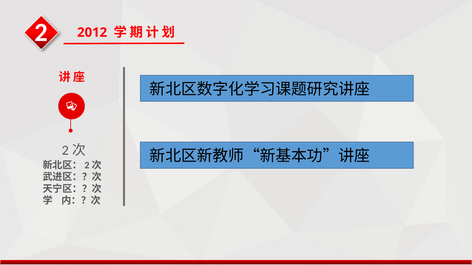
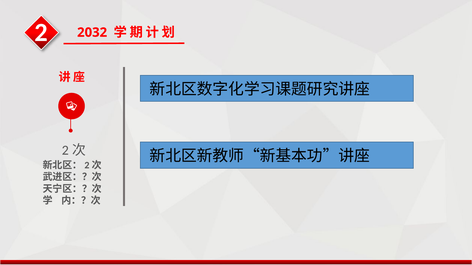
2012: 2012 -> 2032
